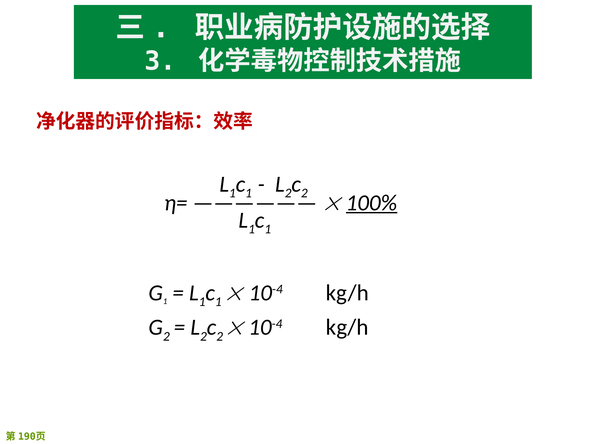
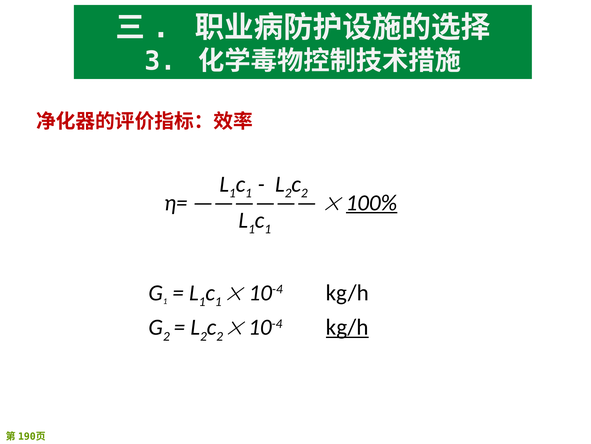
kg/h at (347, 327) underline: none -> present
